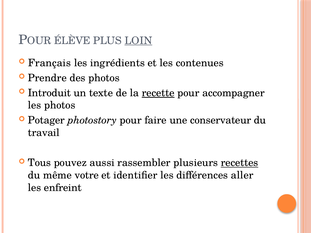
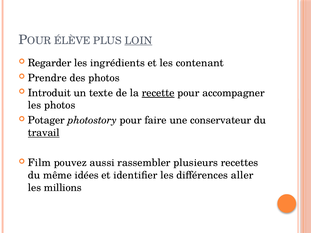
Français: Français -> Regarder
contenues: contenues -> contenant
travail underline: none -> present
Tous: Tous -> Film
recettes underline: present -> none
votre: votre -> idées
enfreint: enfreint -> millions
